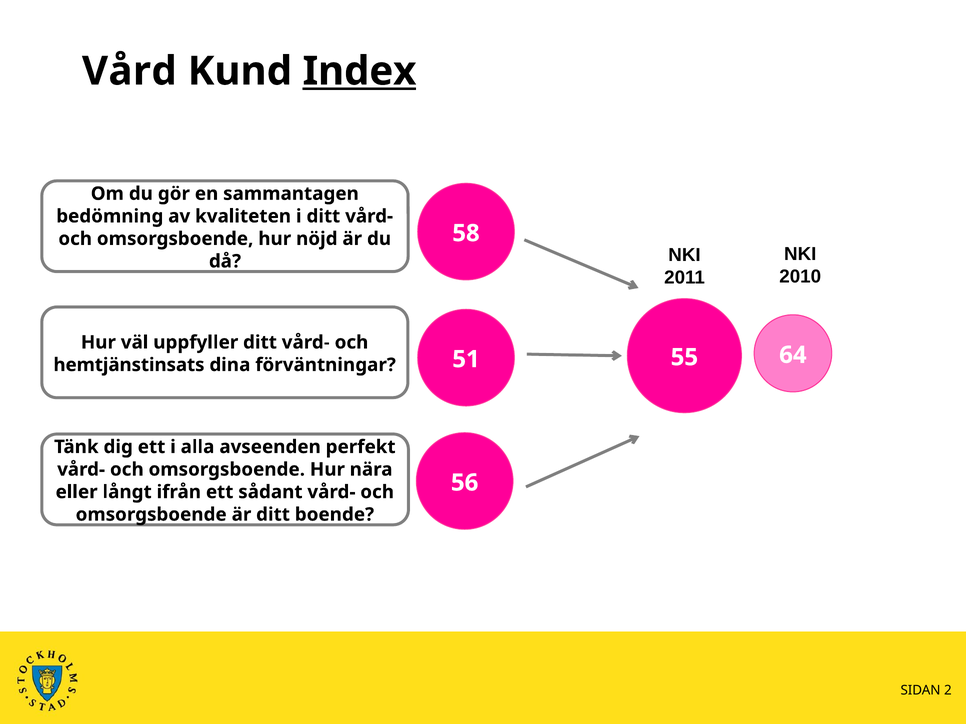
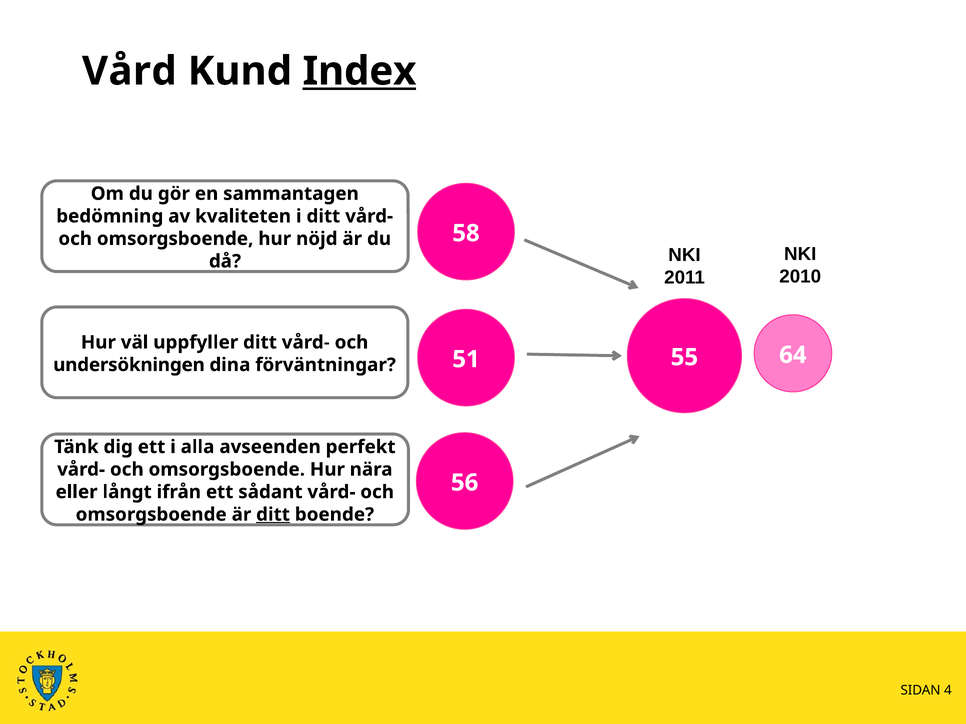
hemtjänstinsats: hemtjänstinsats -> undersökningen
ditt at (273, 515) underline: none -> present
2: 2 -> 4
